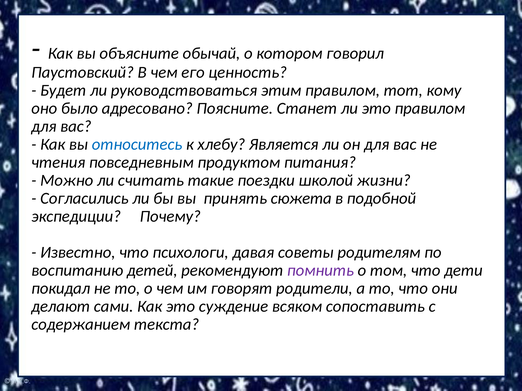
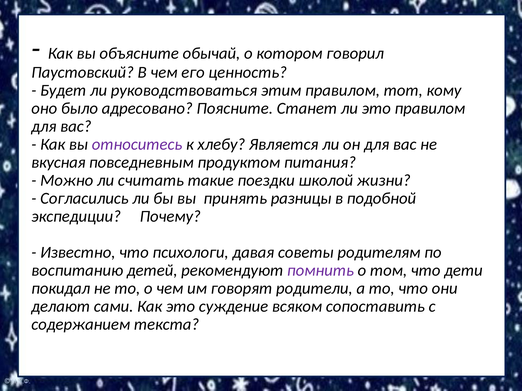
относитесь colour: blue -> purple
чтения: чтения -> вкусная
сюжета: сюжета -> разницы
